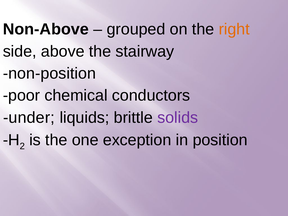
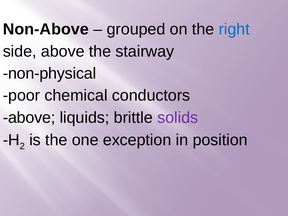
right colour: orange -> blue
non-position: non-position -> non-physical
under at (29, 118): under -> above
